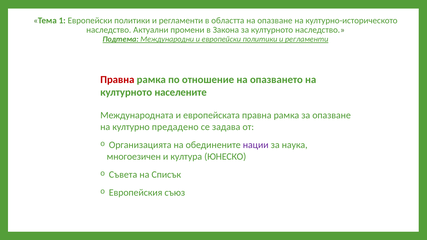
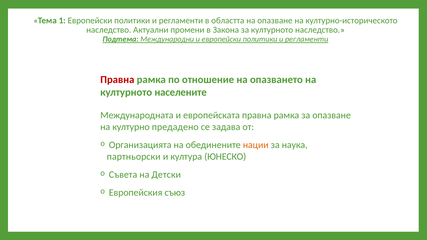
нации colour: purple -> orange
многоезичен: многоезичен -> партньорски
Списък: Списък -> Детски
